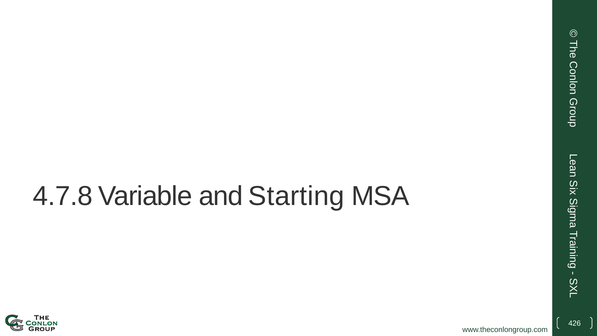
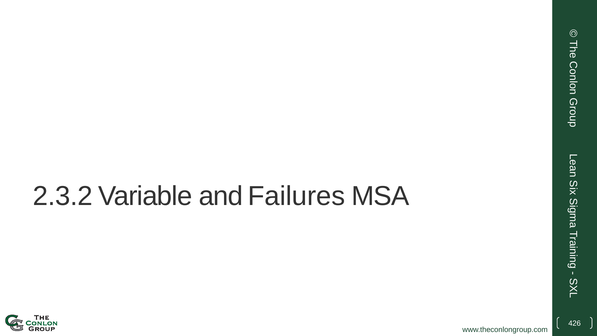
4.7.8: 4.7.8 -> 2.3.2
Starting: Starting -> Failures
